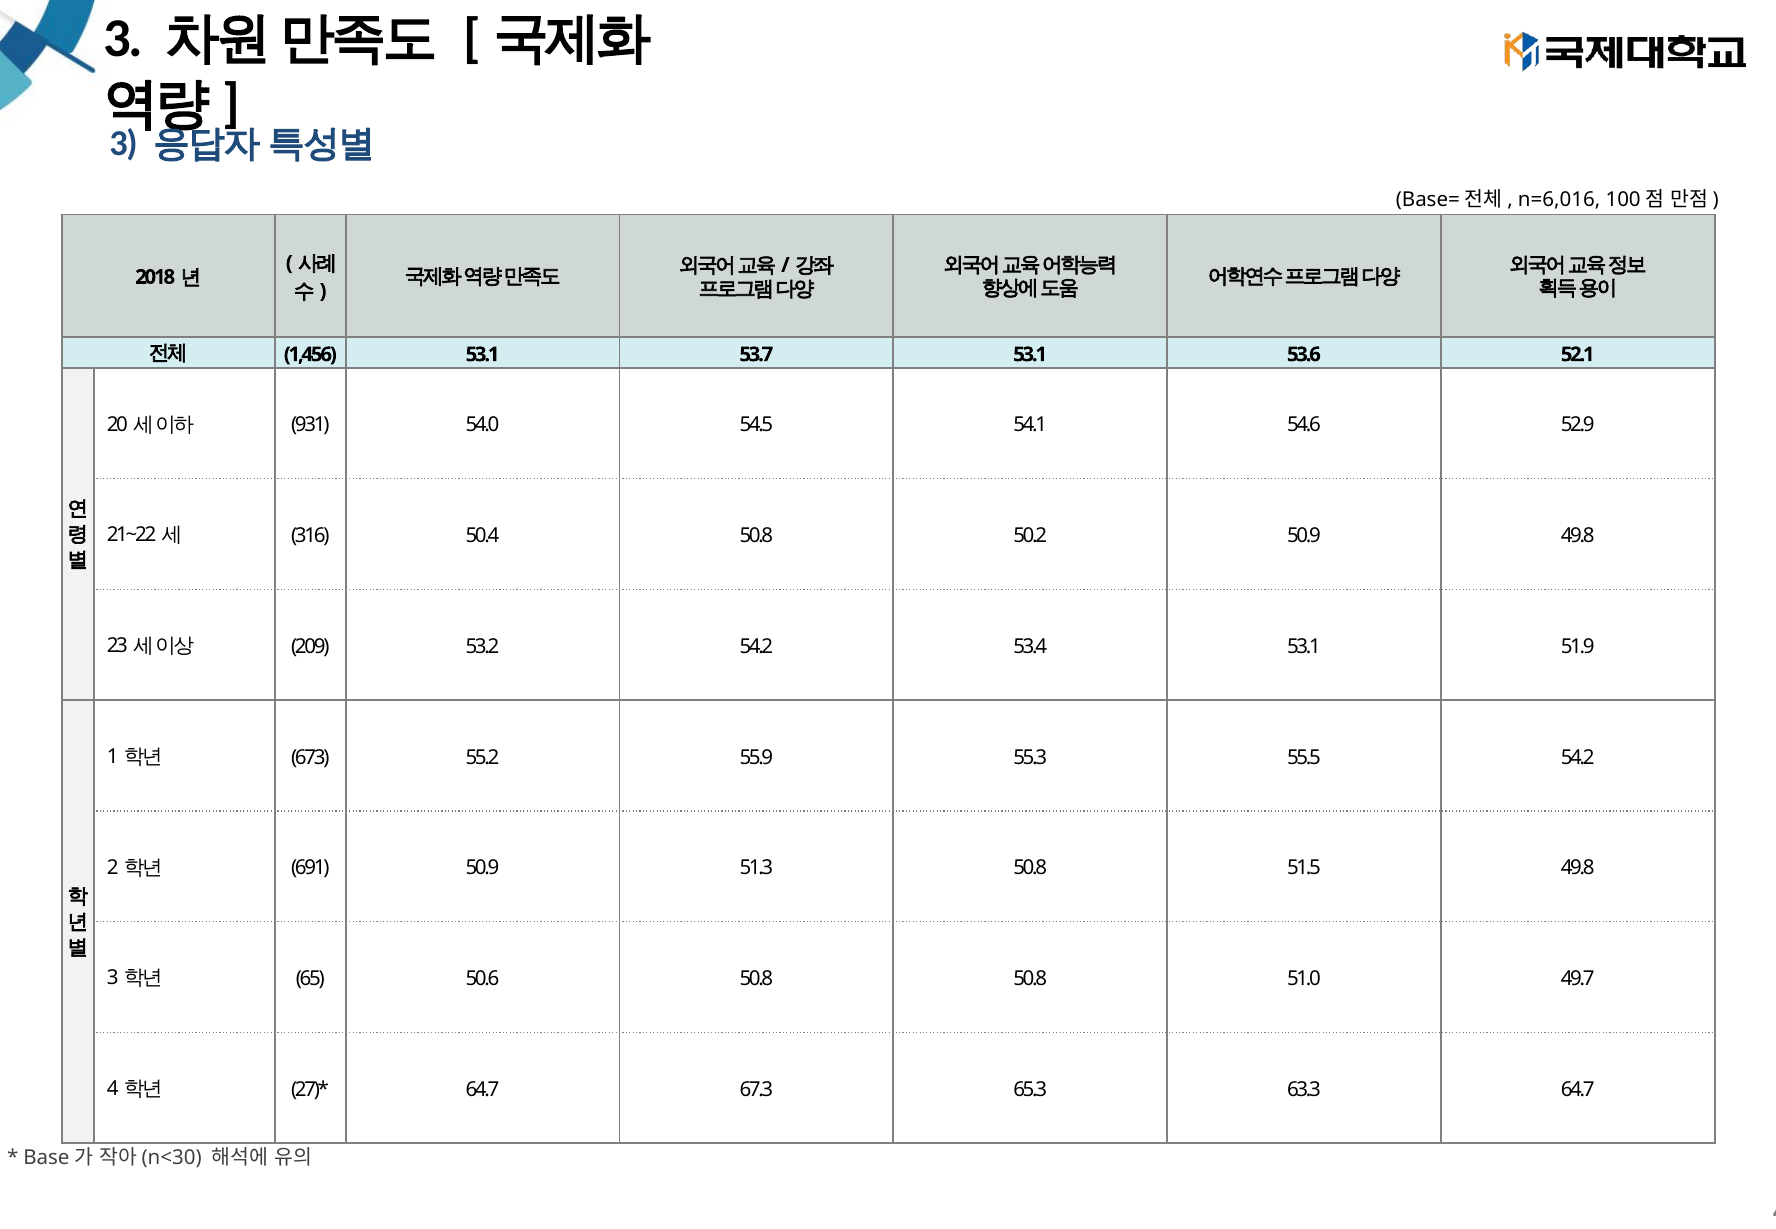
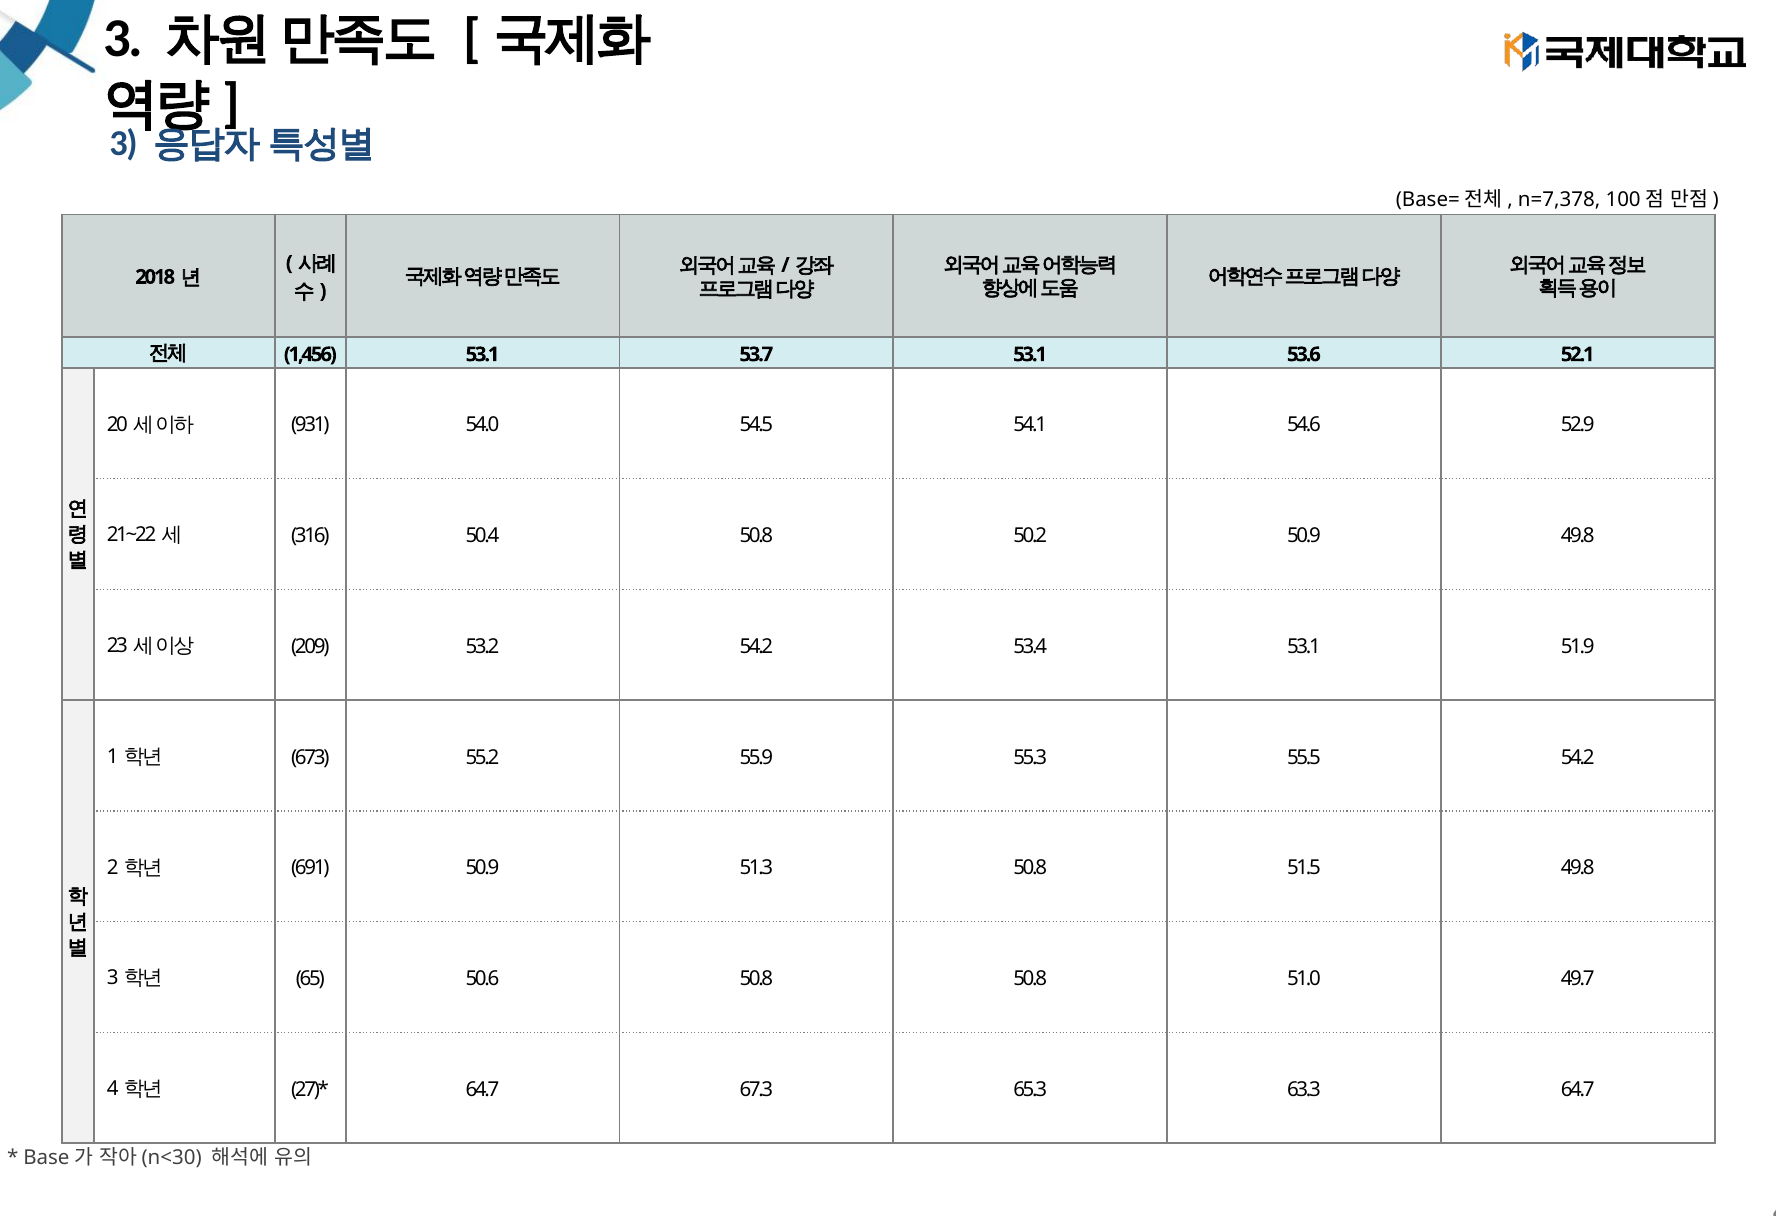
n=6,016: n=6,016 -> n=7,378
